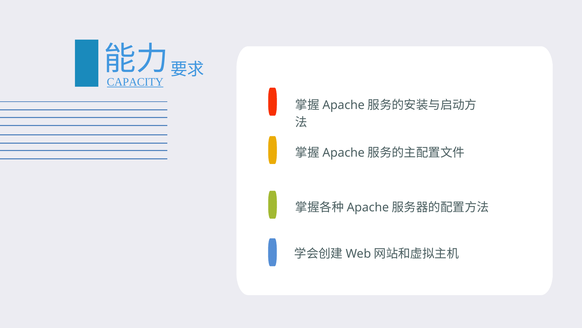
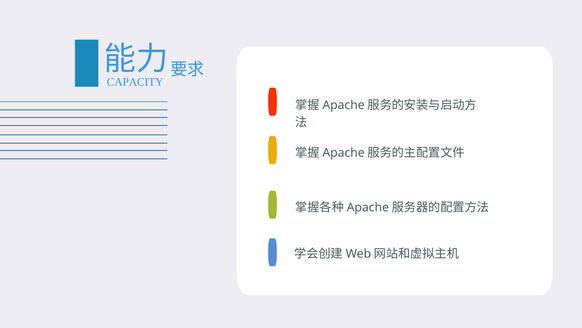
CAPACITY underline: present -> none
